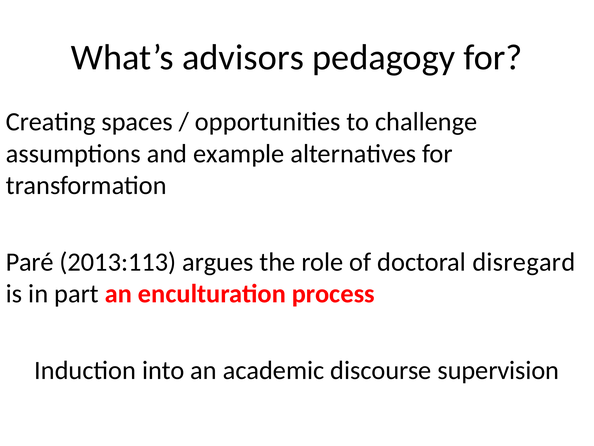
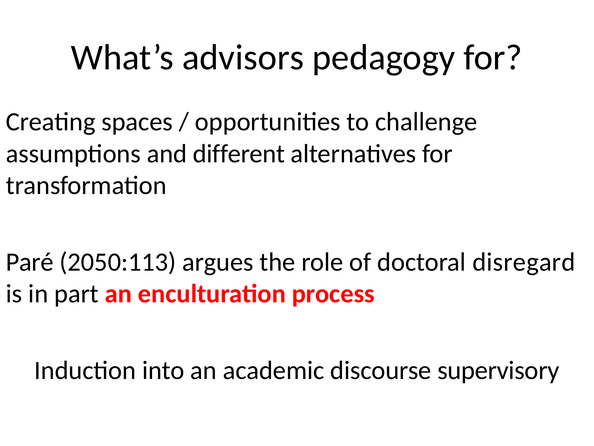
example: example -> different
2013:113: 2013:113 -> 2050:113
supervision: supervision -> supervisory
